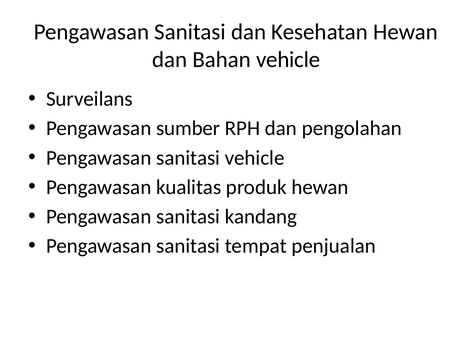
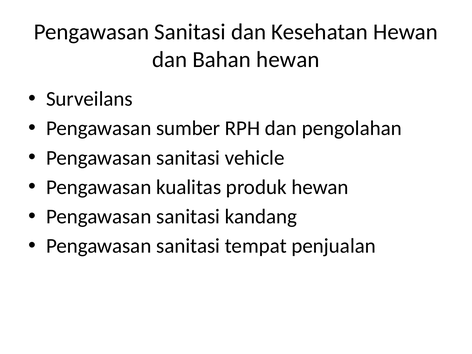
Bahan vehicle: vehicle -> hewan
